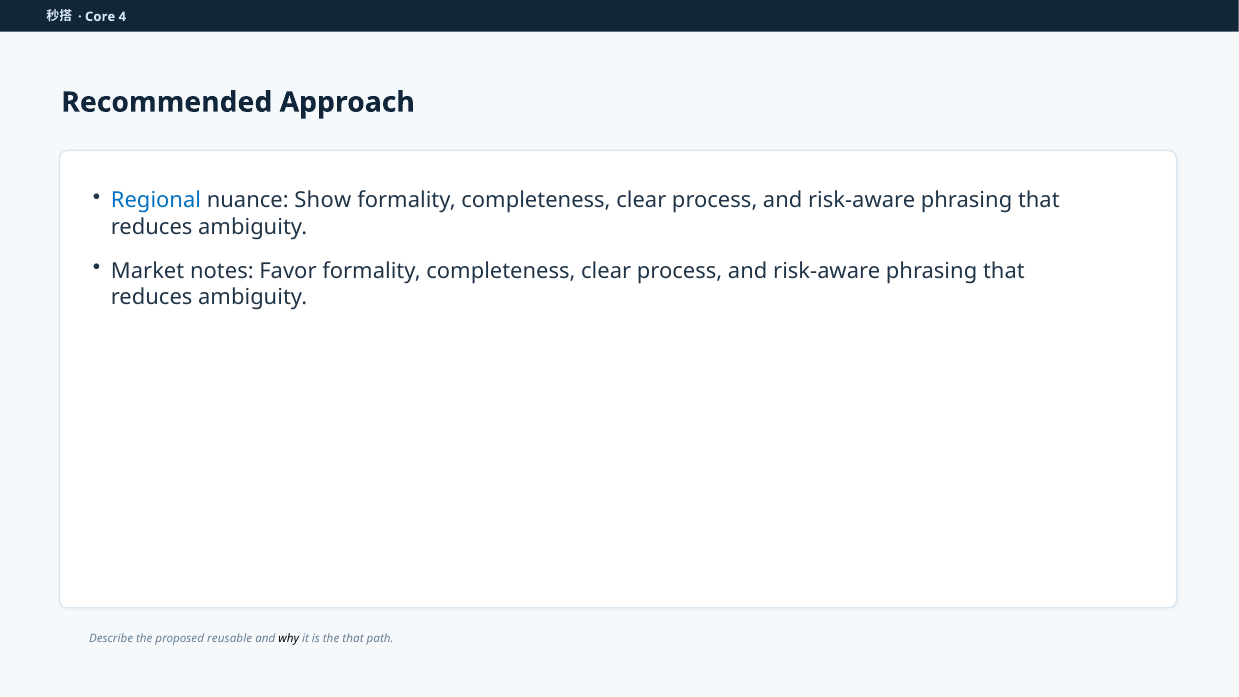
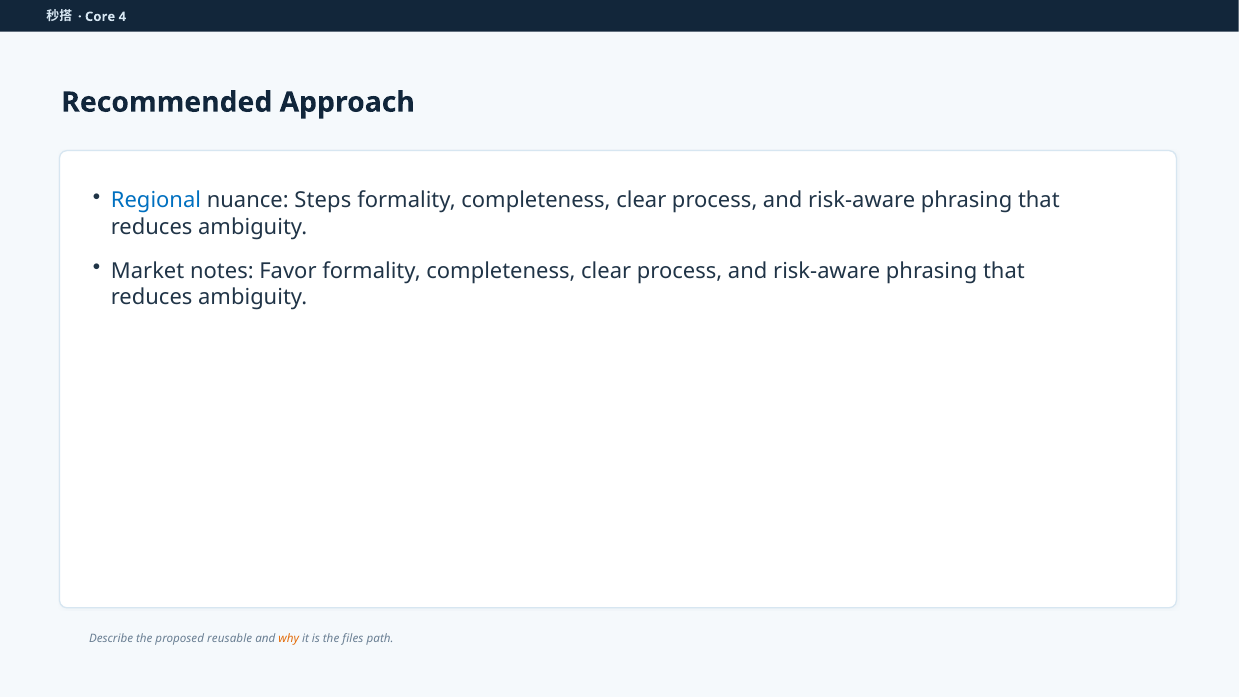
Show: Show -> Steps
why colour: black -> orange
the that: that -> files
